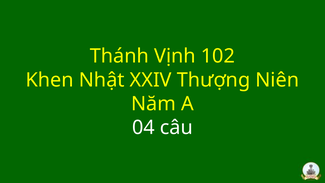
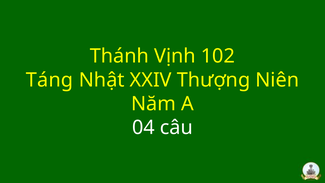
Khen: Khen -> Táng
